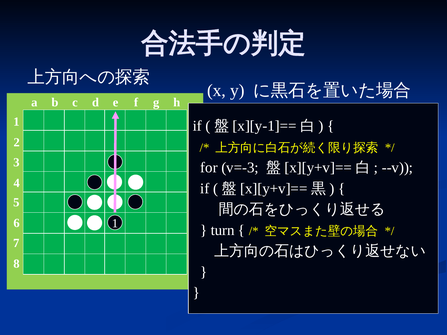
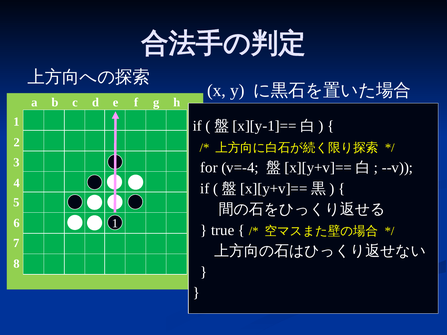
v=-3: v=-3 -> v=-4
turn: turn -> true
